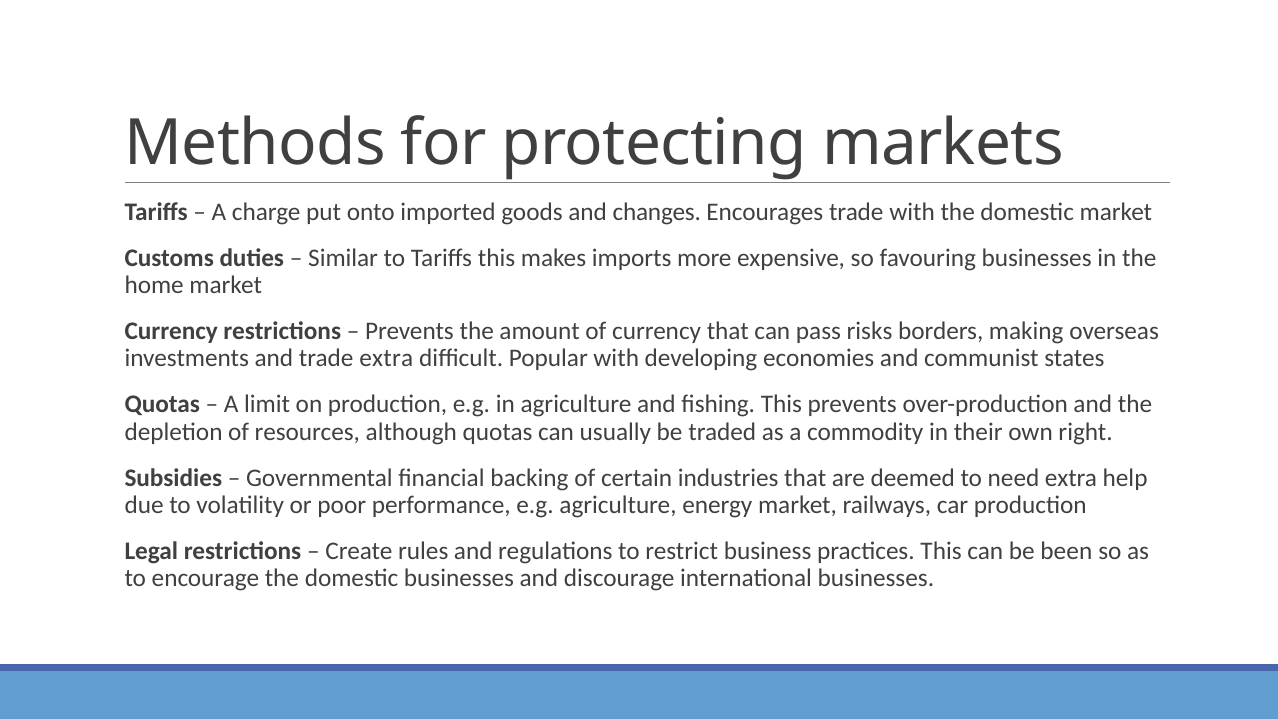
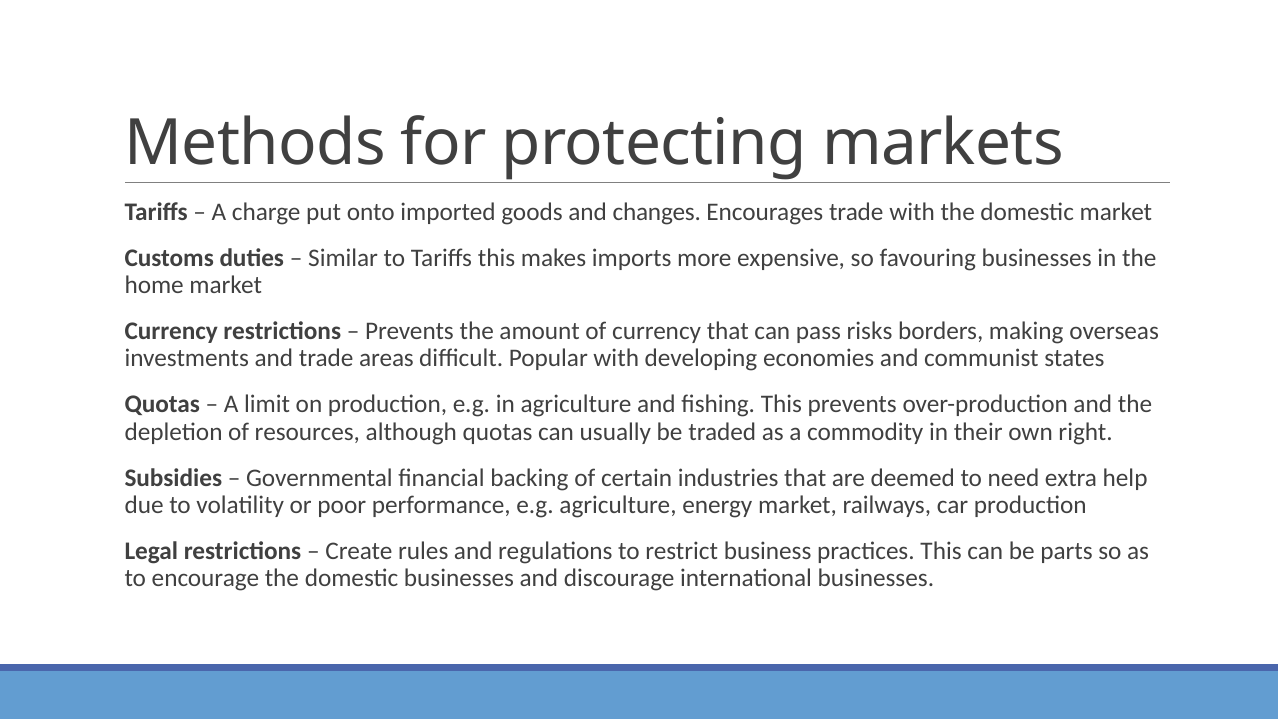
trade extra: extra -> areas
been: been -> parts
